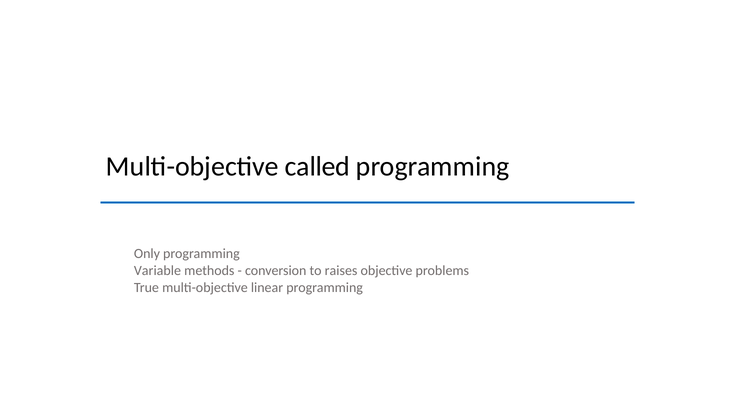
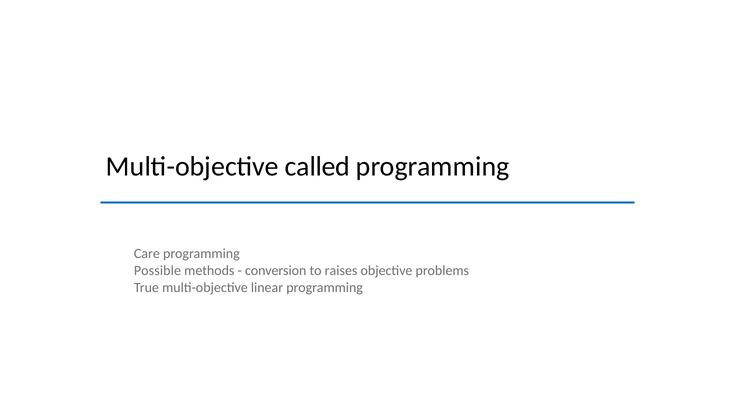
Only: Only -> Care
Variable: Variable -> Possible
